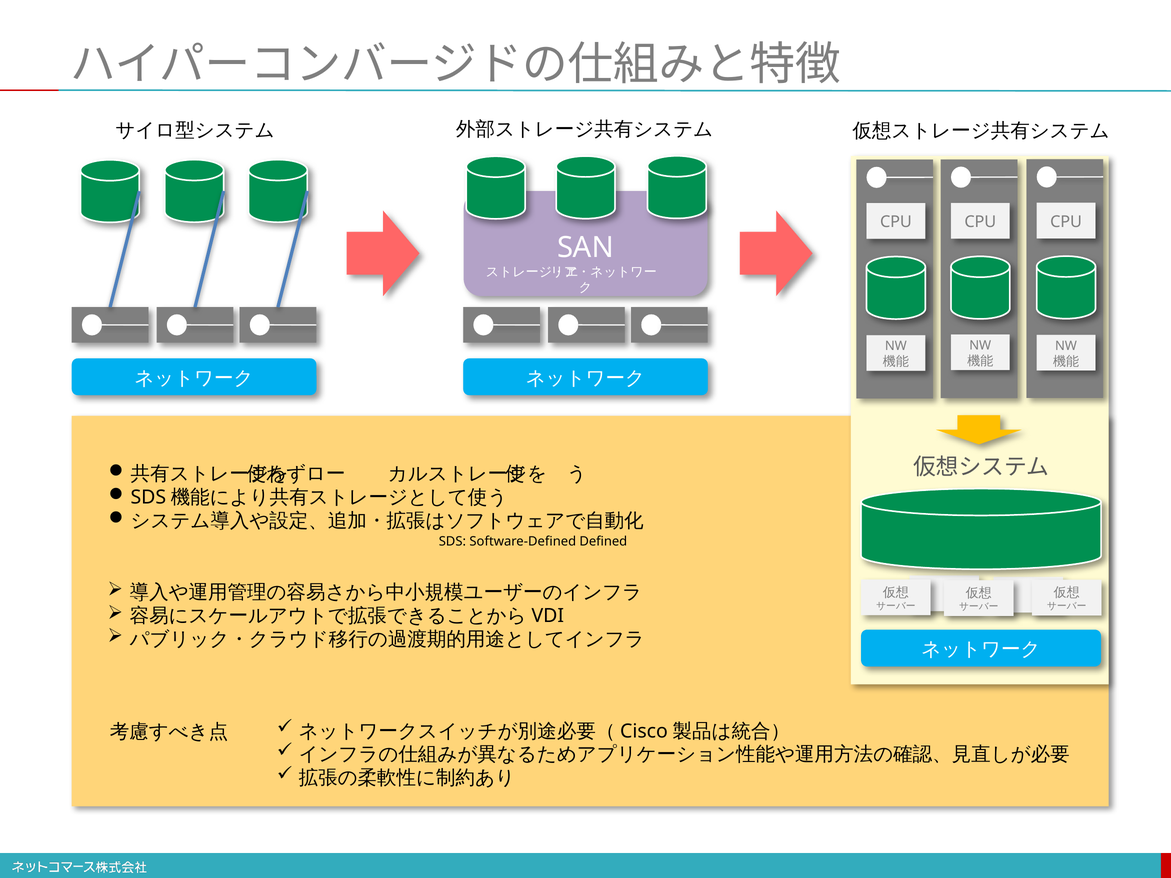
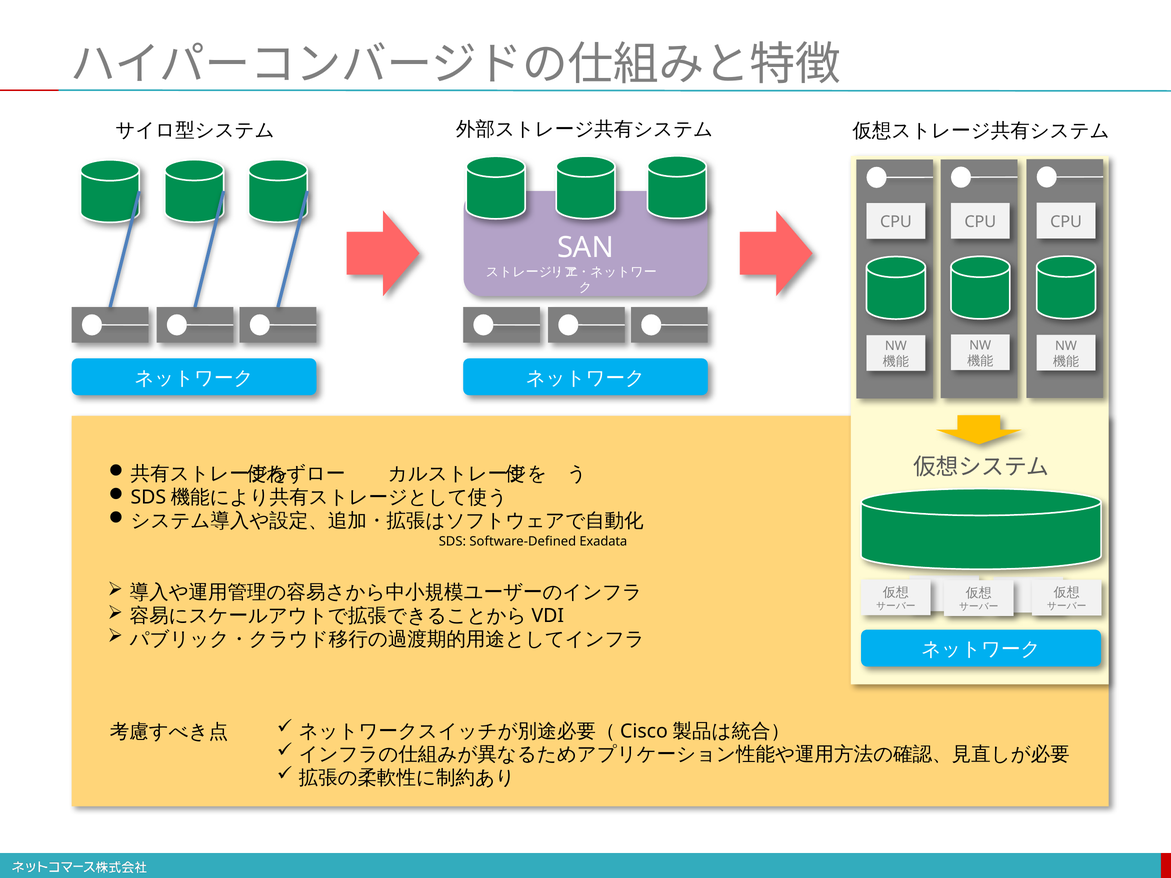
Defined: Defined -> Exadata
